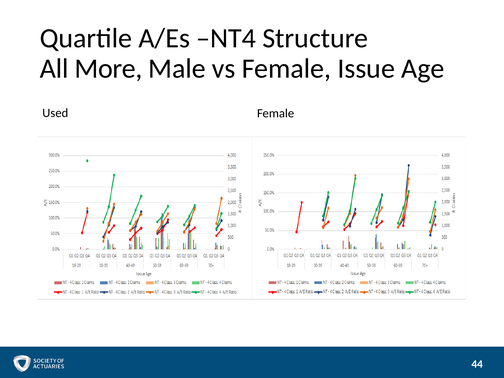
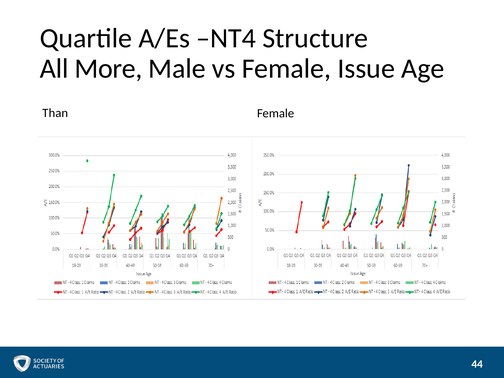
Used: Used -> Than
